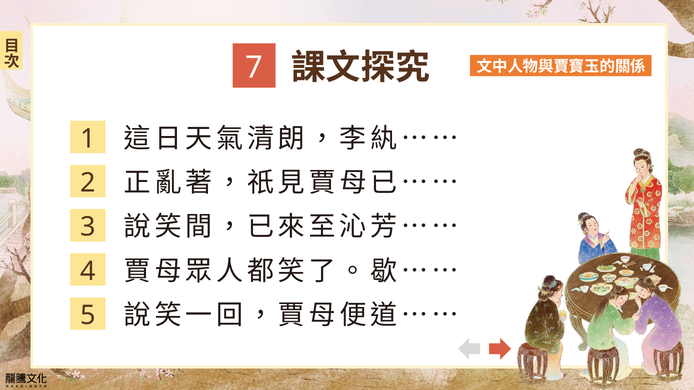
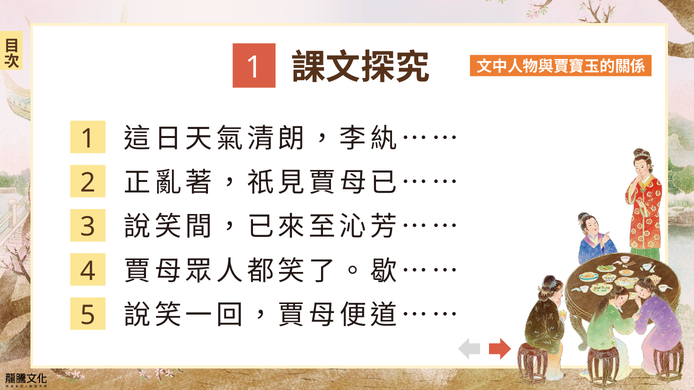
7 at (254, 68): 7 -> 1
